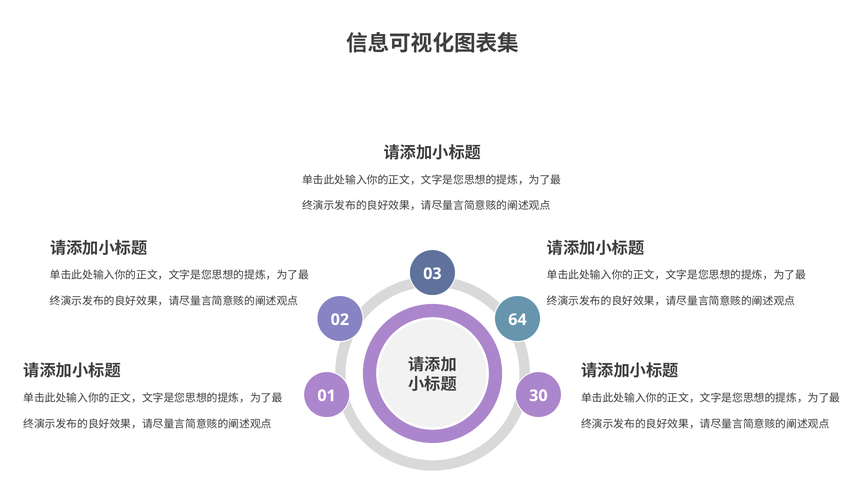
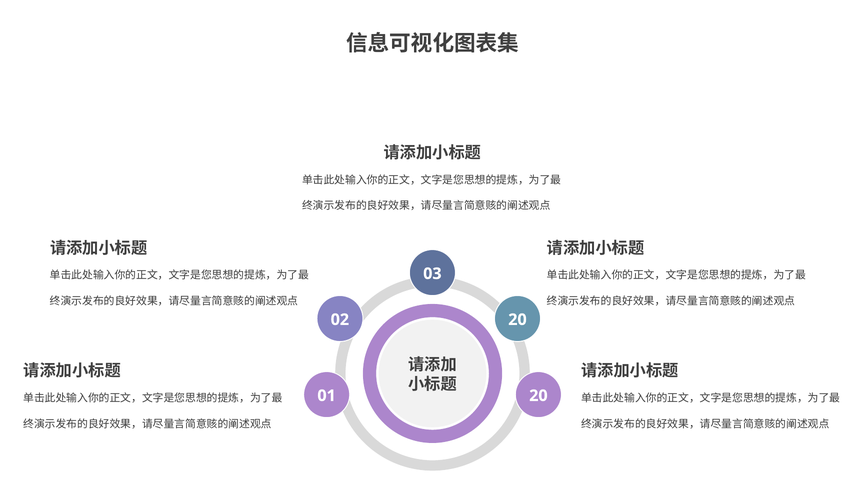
02 64: 64 -> 20
01 30: 30 -> 20
